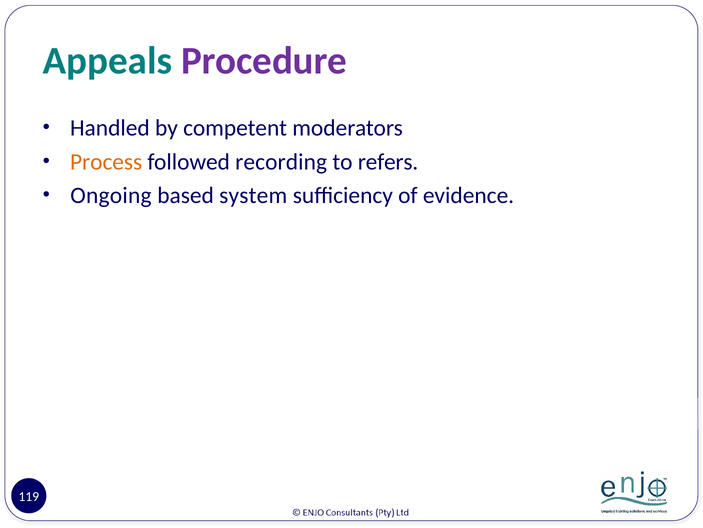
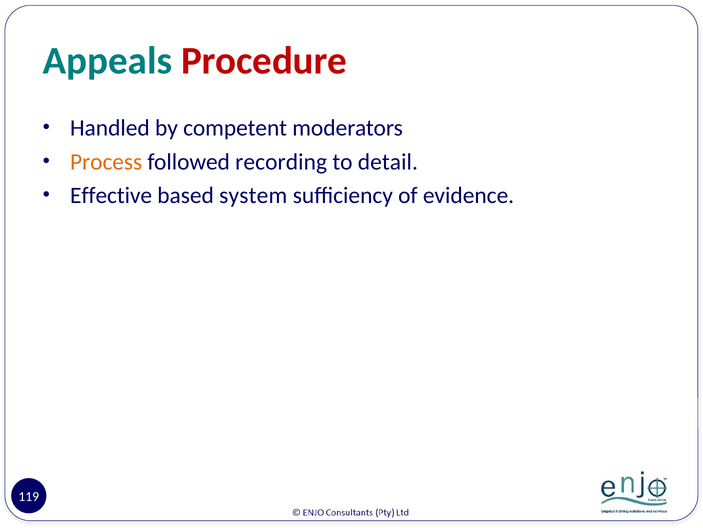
Procedure colour: purple -> red
refers: refers -> detail
Ongoing: Ongoing -> Effective
